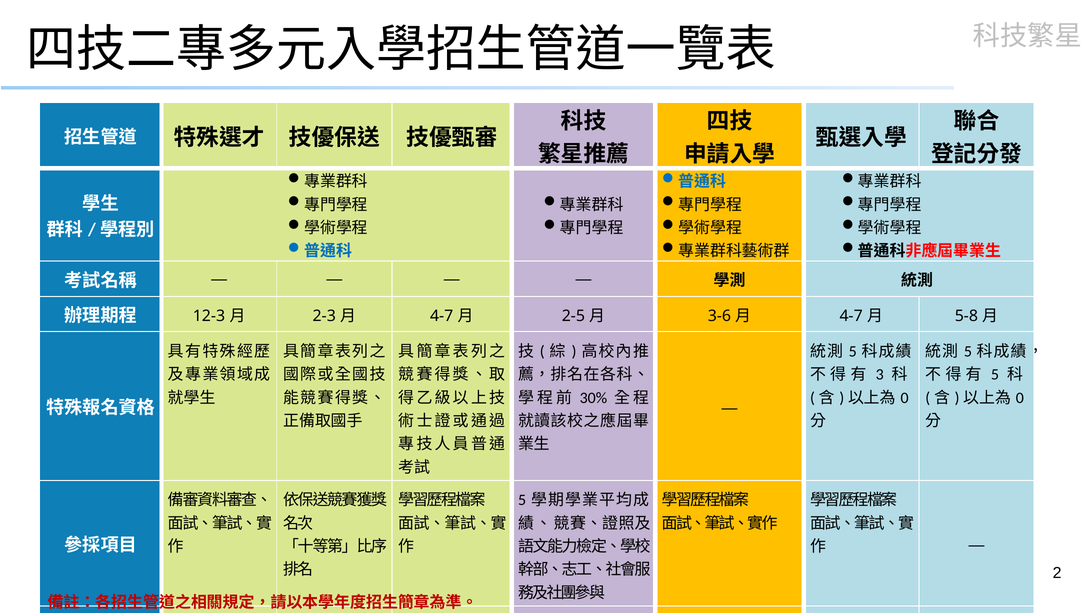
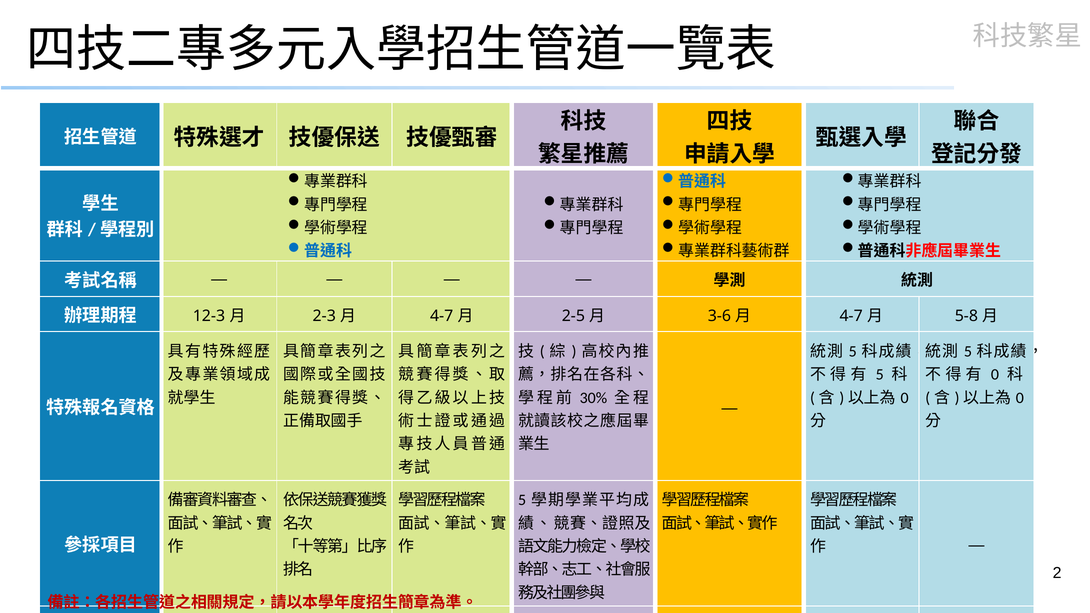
3 at (880, 375): 3 -> 5
5 at (995, 375): 5 -> 0
